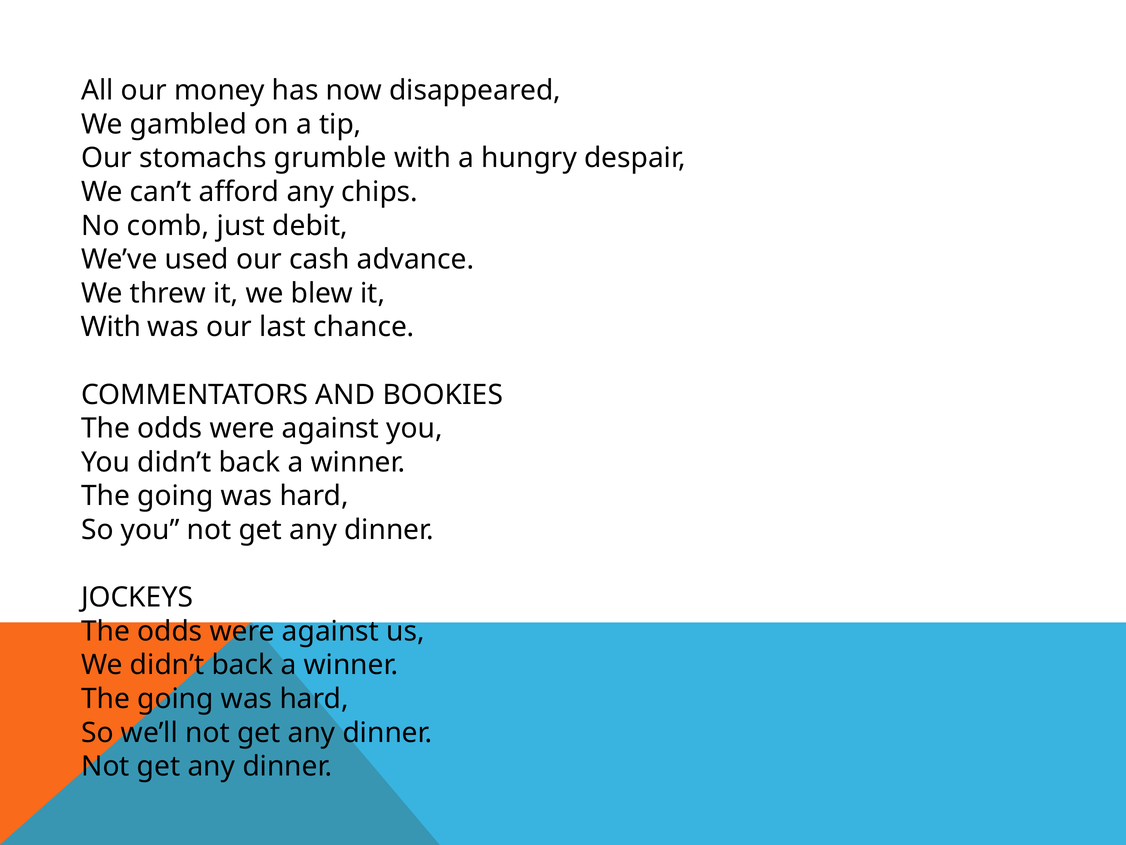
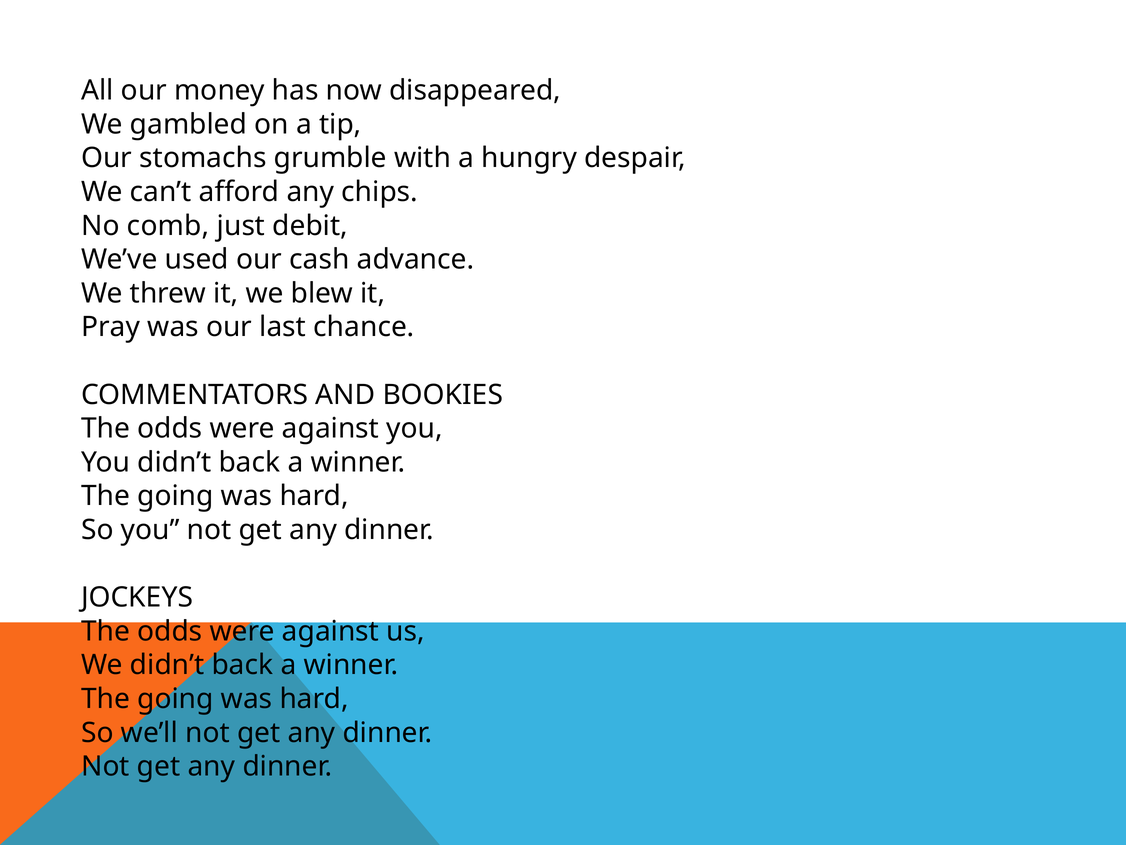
With at (111, 327): With -> Pray
